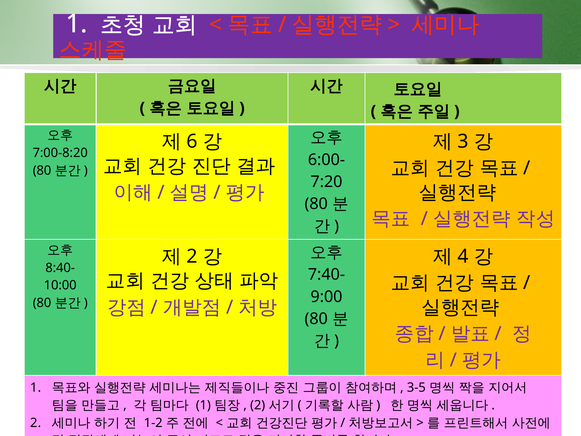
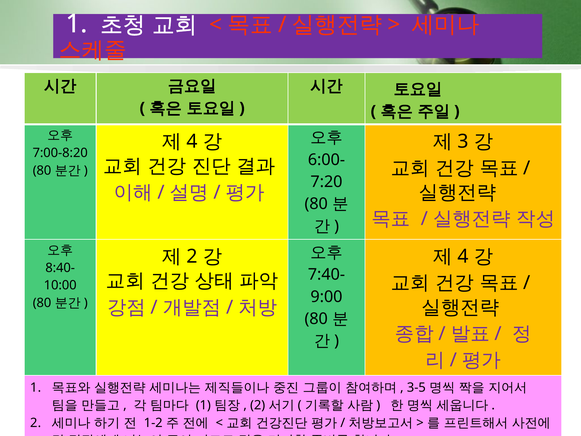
6 at (192, 142): 6 -> 4
